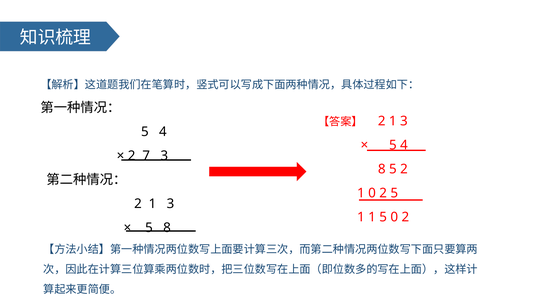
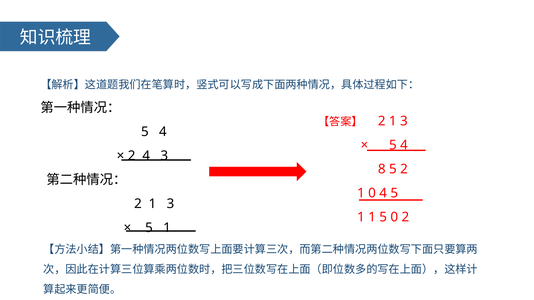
2 7: 7 -> 4
1 0 2: 2 -> 4
8 at (167, 228): 8 -> 1
